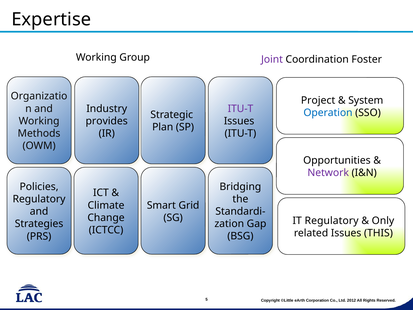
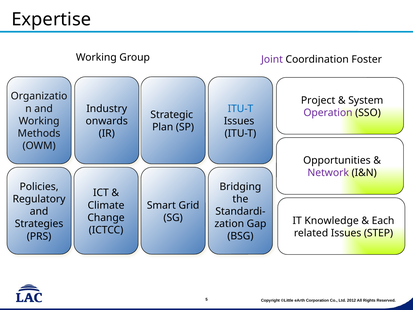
ITU-T at (240, 109) colour: purple -> blue
Operation colour: blue -> purple
provides: provides -> onwards
IT Regulatory: Regulatory -> Knowledge
Only: Only -> Each
THIS: THIS -> STEP
